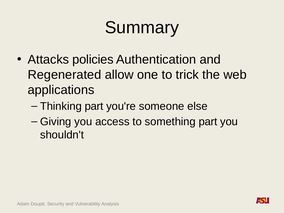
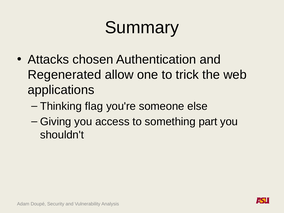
policies: policies -> chosen
Thinking part: part -> flag
